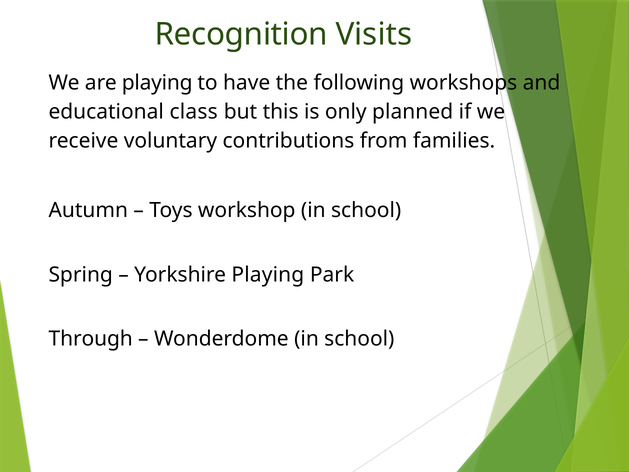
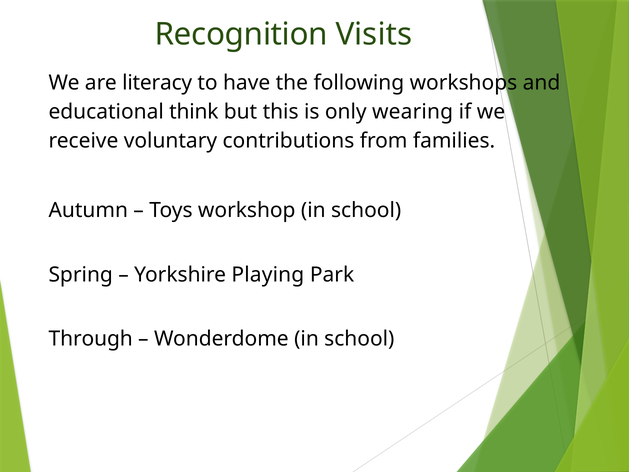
are playing: playing -> literacy
class: class -> think
planned: planned -> wearing
